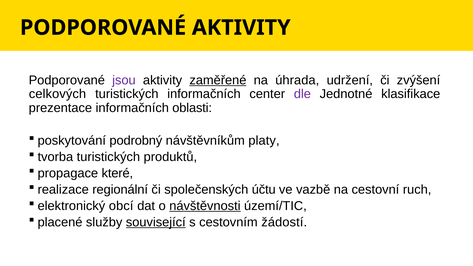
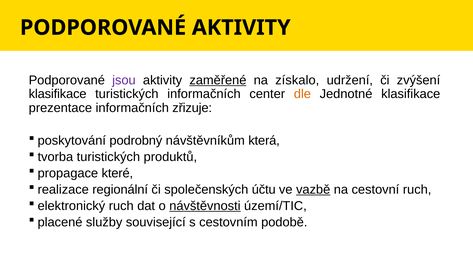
úhrada: úhrada -> získalo
celkových at (57, 94): celkových -> klasifikace
dle colour: purple -> orange
oblasti: oblasti -> zřizuje
platy: platy -> která
vazbě underline: none -> present
obcí at (121, 206): obcí -> ruch
související underline: present -> none
žádostí: žádostí -> podobě
